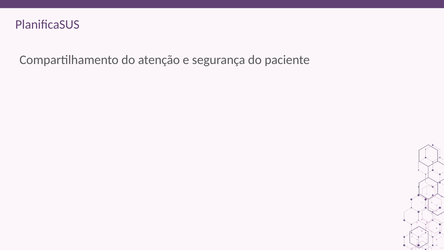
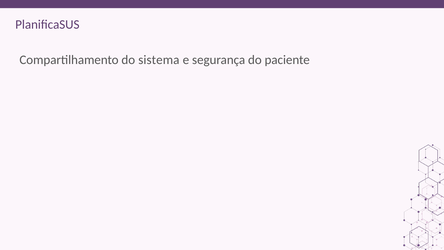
atenção: atenção -> sistema
